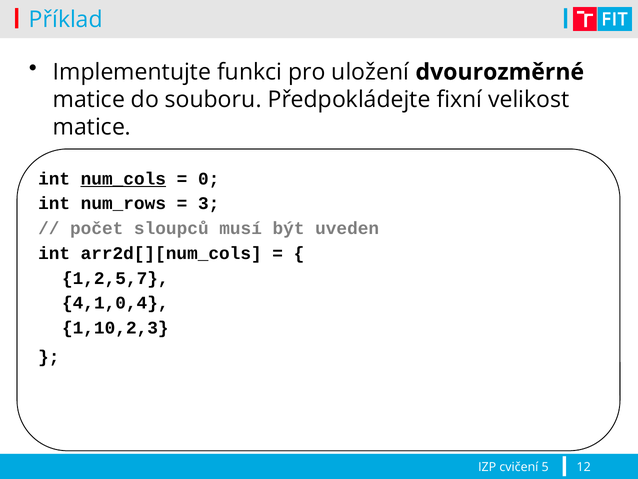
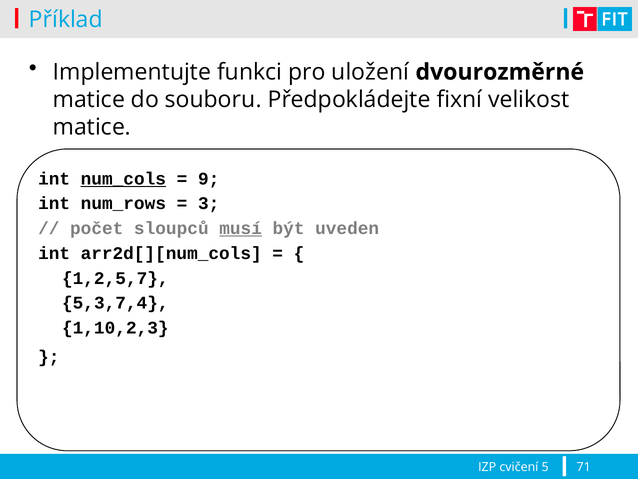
0: 0 -> 9
musí underline: none -> present
4,1,0,4: 4,1,0,4 -> 5,3,7,4
12: 12 -> 71
